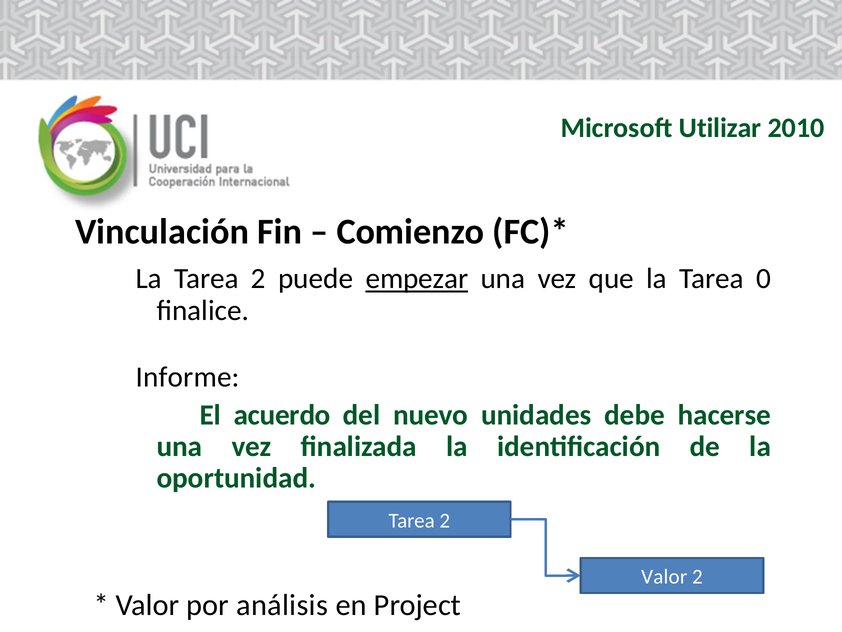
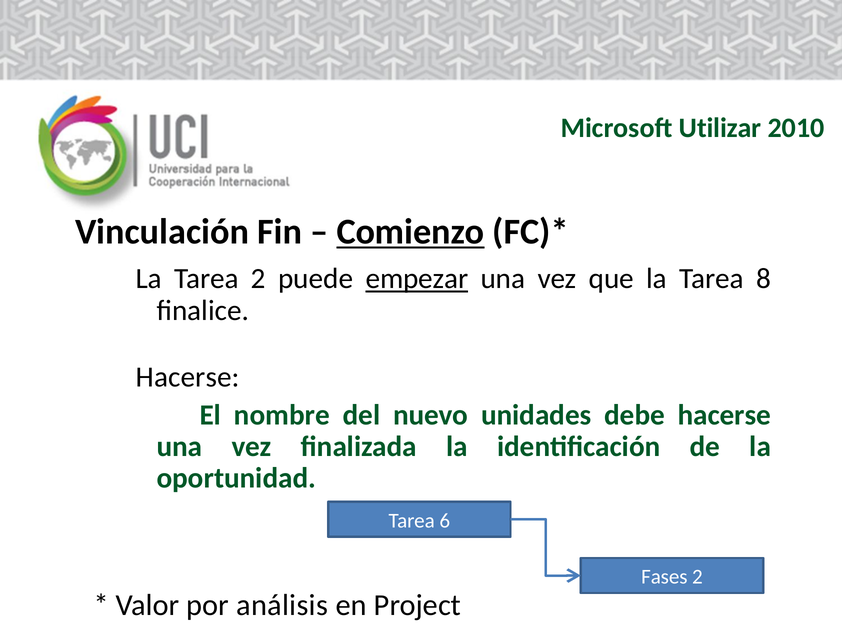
Comienzo underline: none -> present
0: 0 -> 8
Informe at (188, 377): Informe -> Hacerse
acuerdo: acuerdo -> nombre
2 at (445, 520): 2 -> 6
Valor at (664, 577): Valor -> Fases
